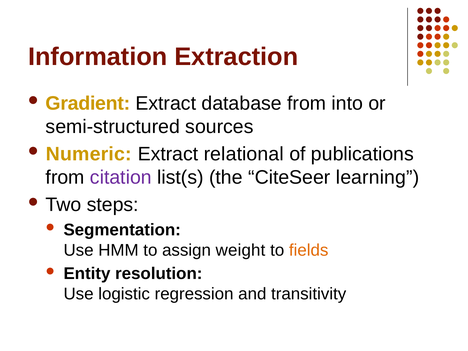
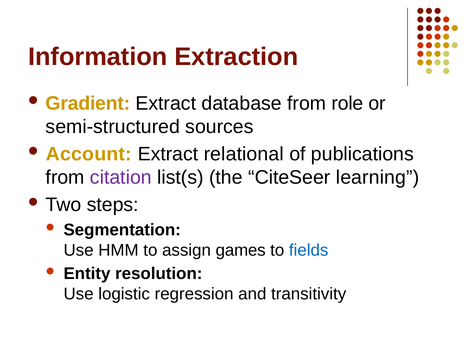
into: into -> role
Numeric: Numeric -> Account
weight: weight -> games
fields colour: orange -> blue
